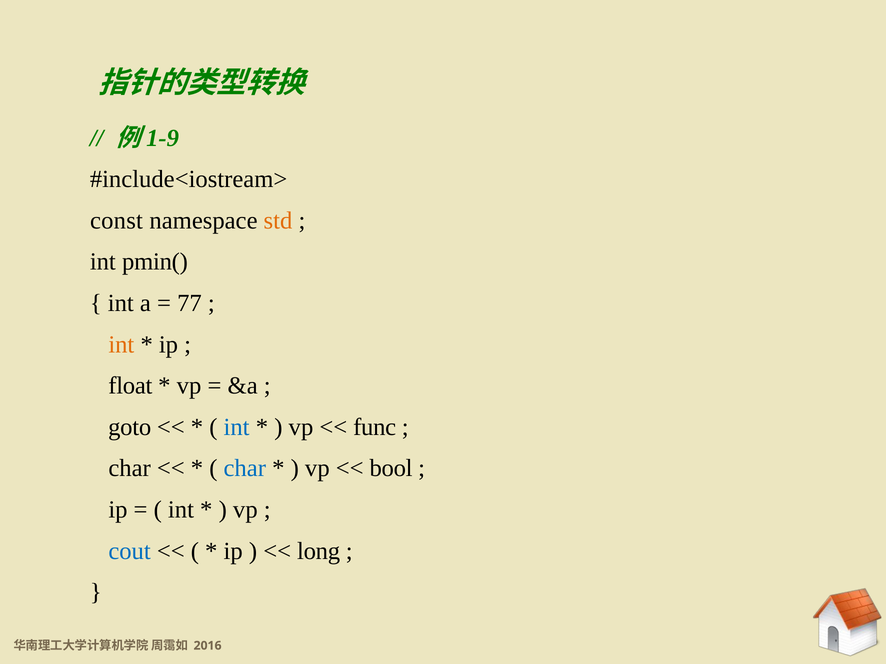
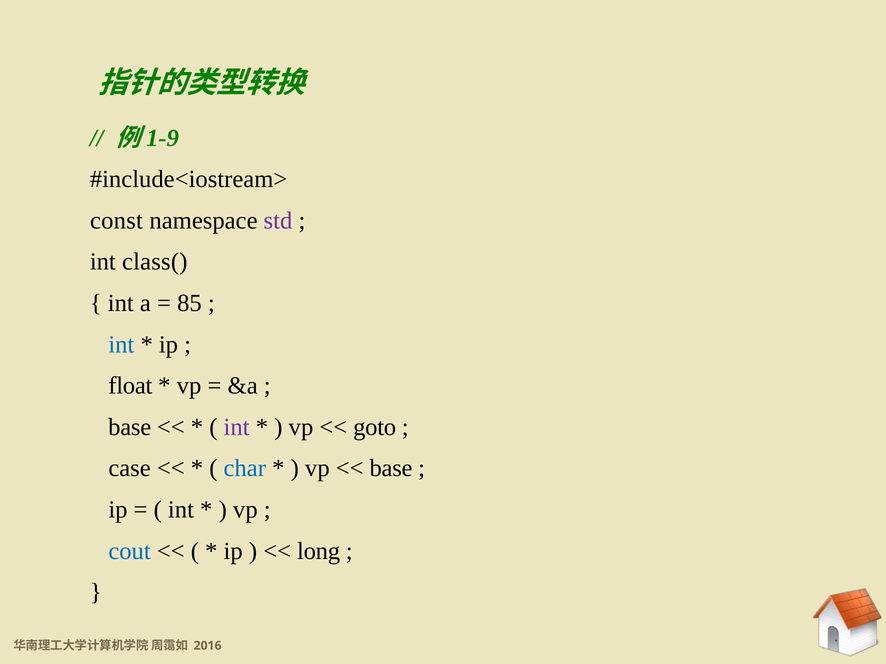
std colour: orange -> purple
pmin(: pmin( -> class(
77: 77 -> 85
int at (121, 345) colour: orange -> blue
goto at (130, 427): goto -> base
int at (237, 427) colour: blue -> purple
func: func -> goto
char at (130, 469): char -> case
bool at (391, 469): bool -> base
